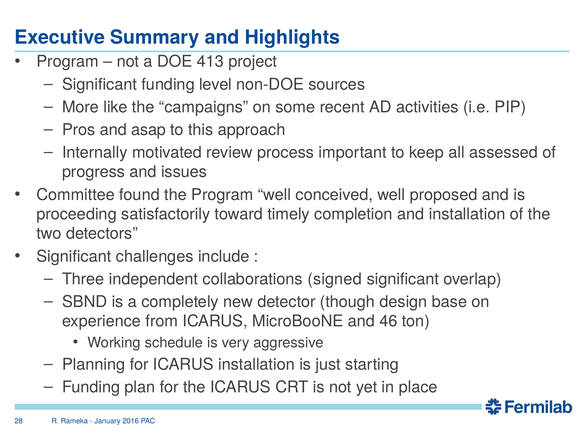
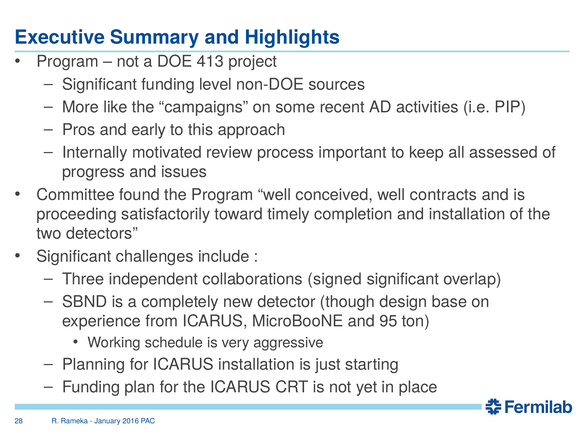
asap: asap -> early
proposed: proposed -> contracts
46: 46 -> 95
